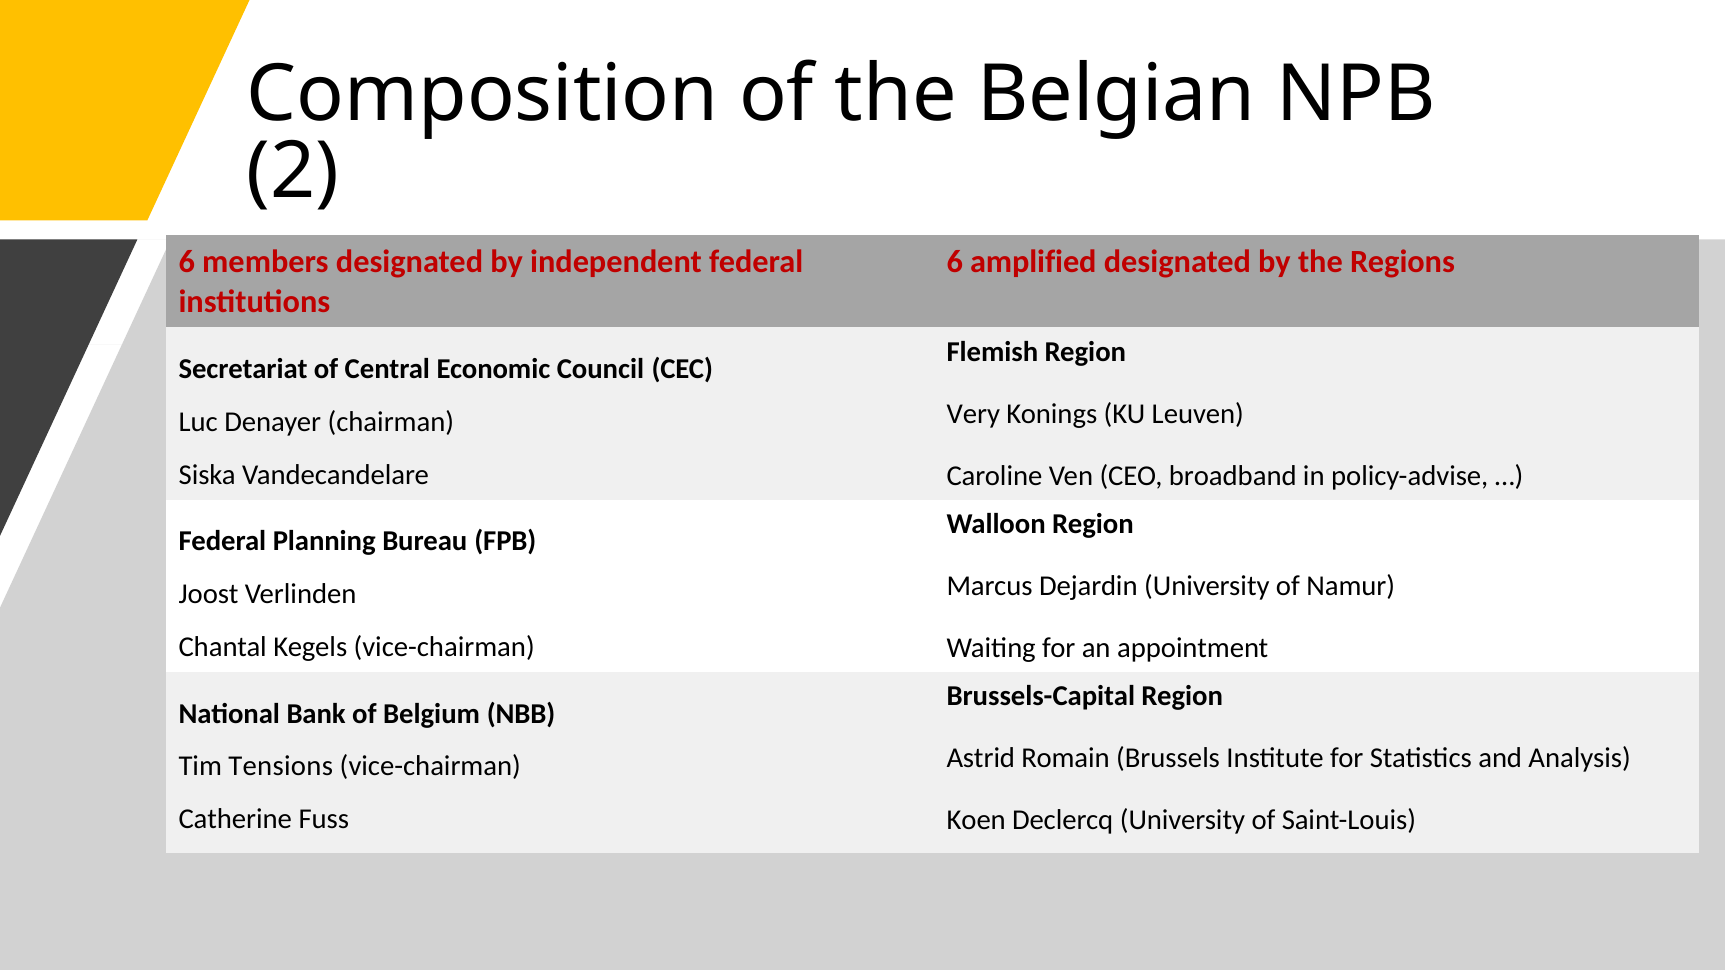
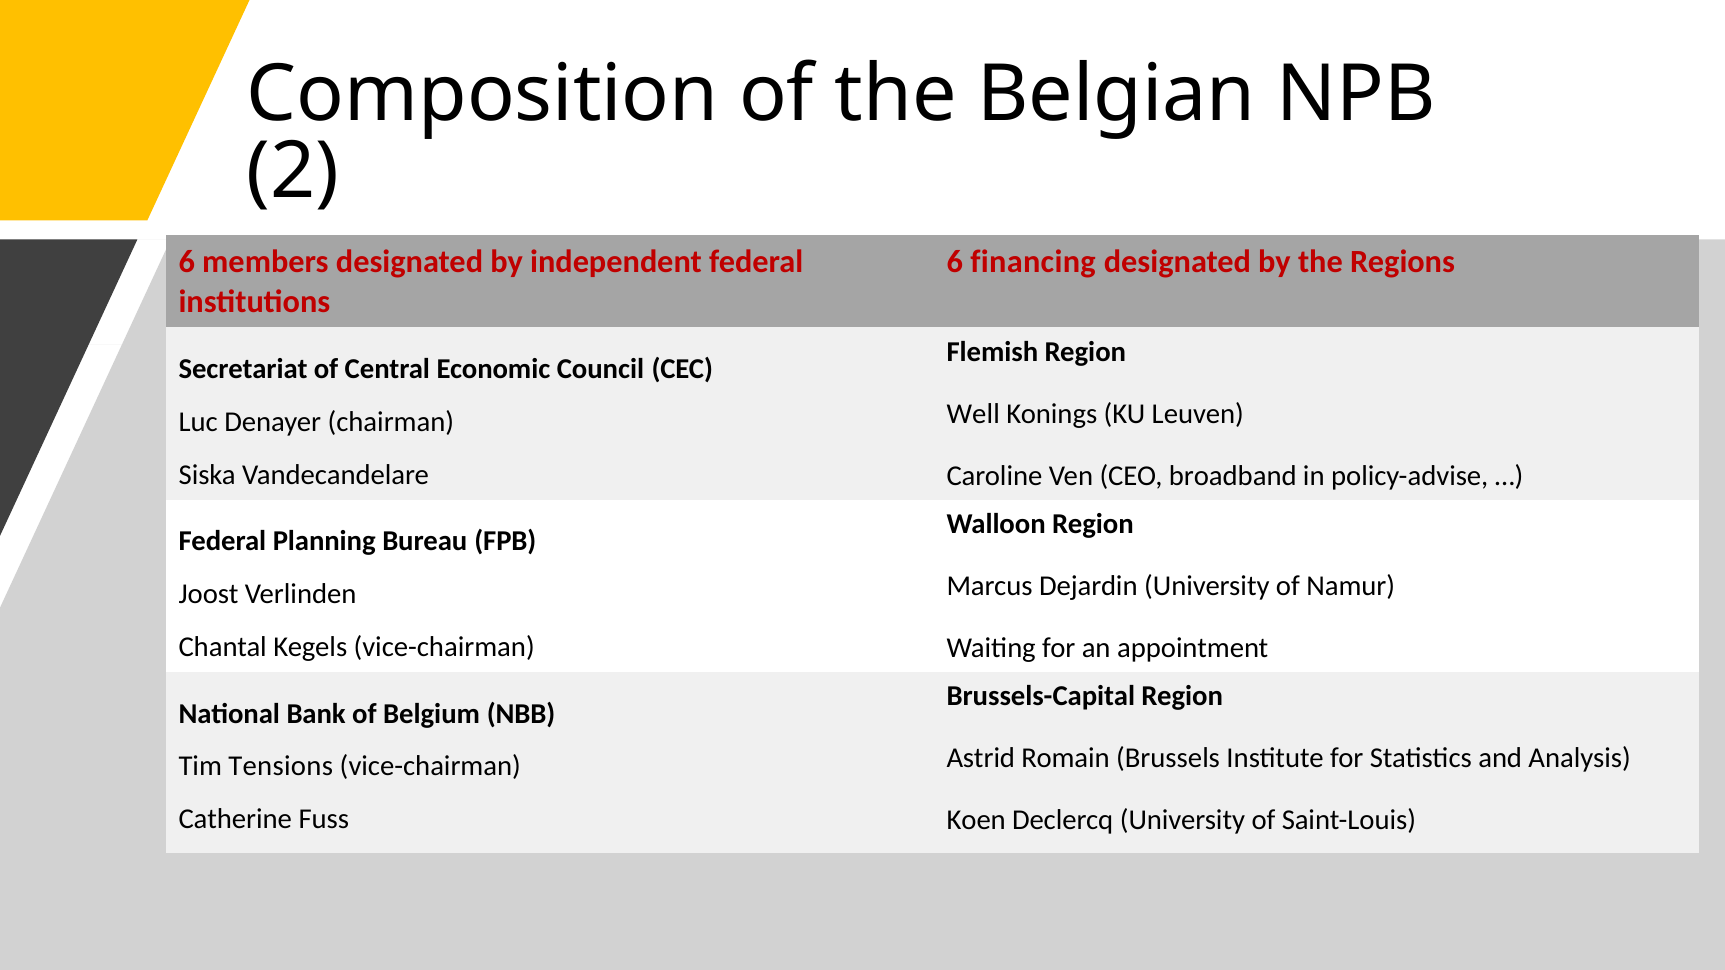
amplified: amplified -> financing
Very: Very -> Well
